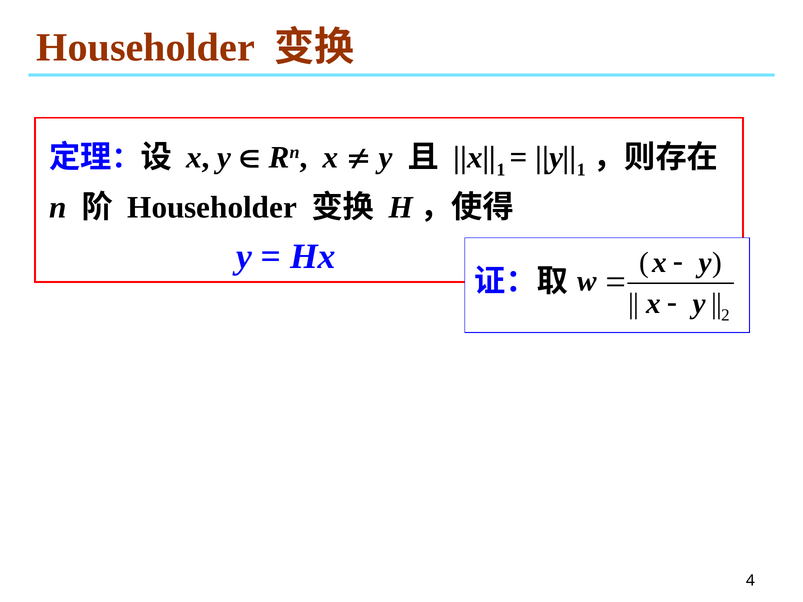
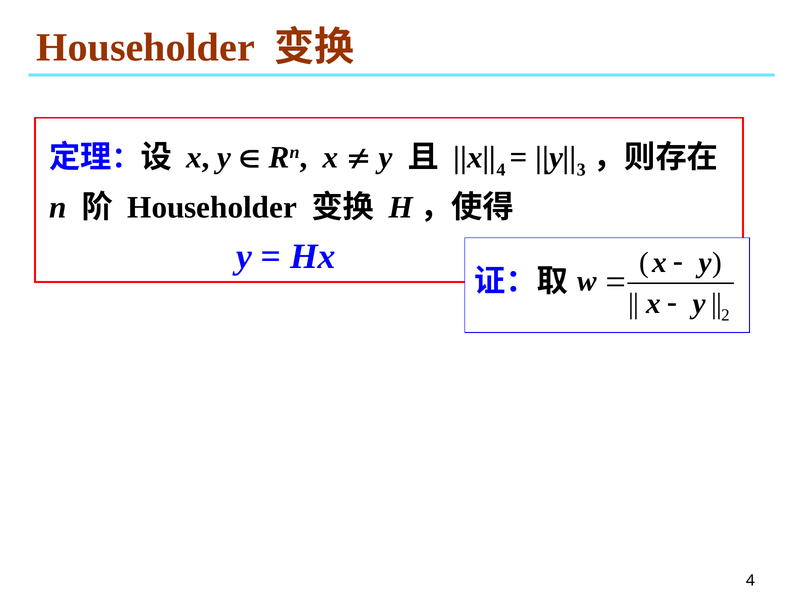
1 at (501, 170): 1 -> 4
1 at (581, 170): 1 -> 3
